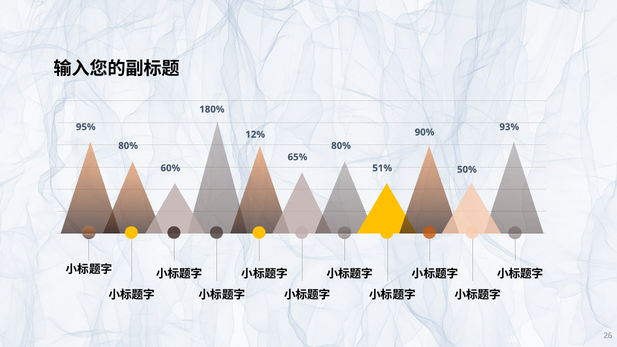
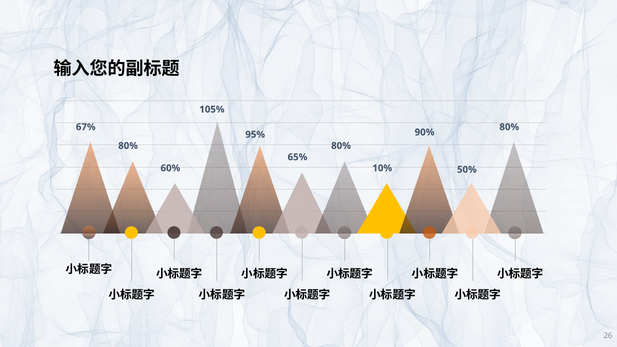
180%: 180% -> 105%
95%: 95% -> 67%
93% at (509, 127): 93% -> 80%
12%: 12% -> 95%
51%: 51% -> 10%
